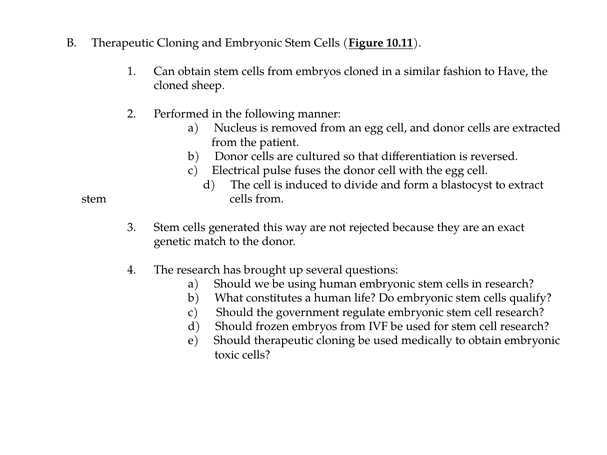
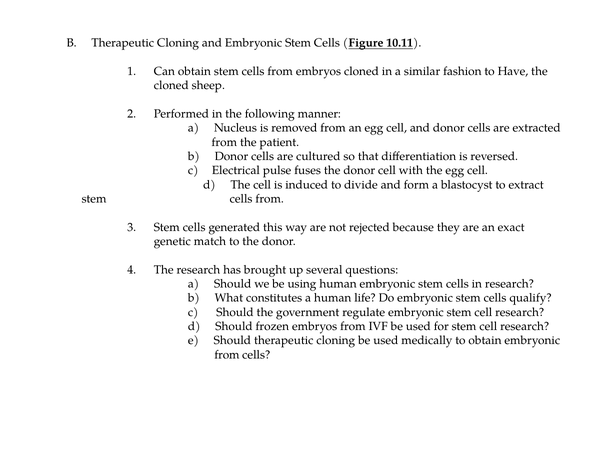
toxic at (227, 355): toxic -> from
